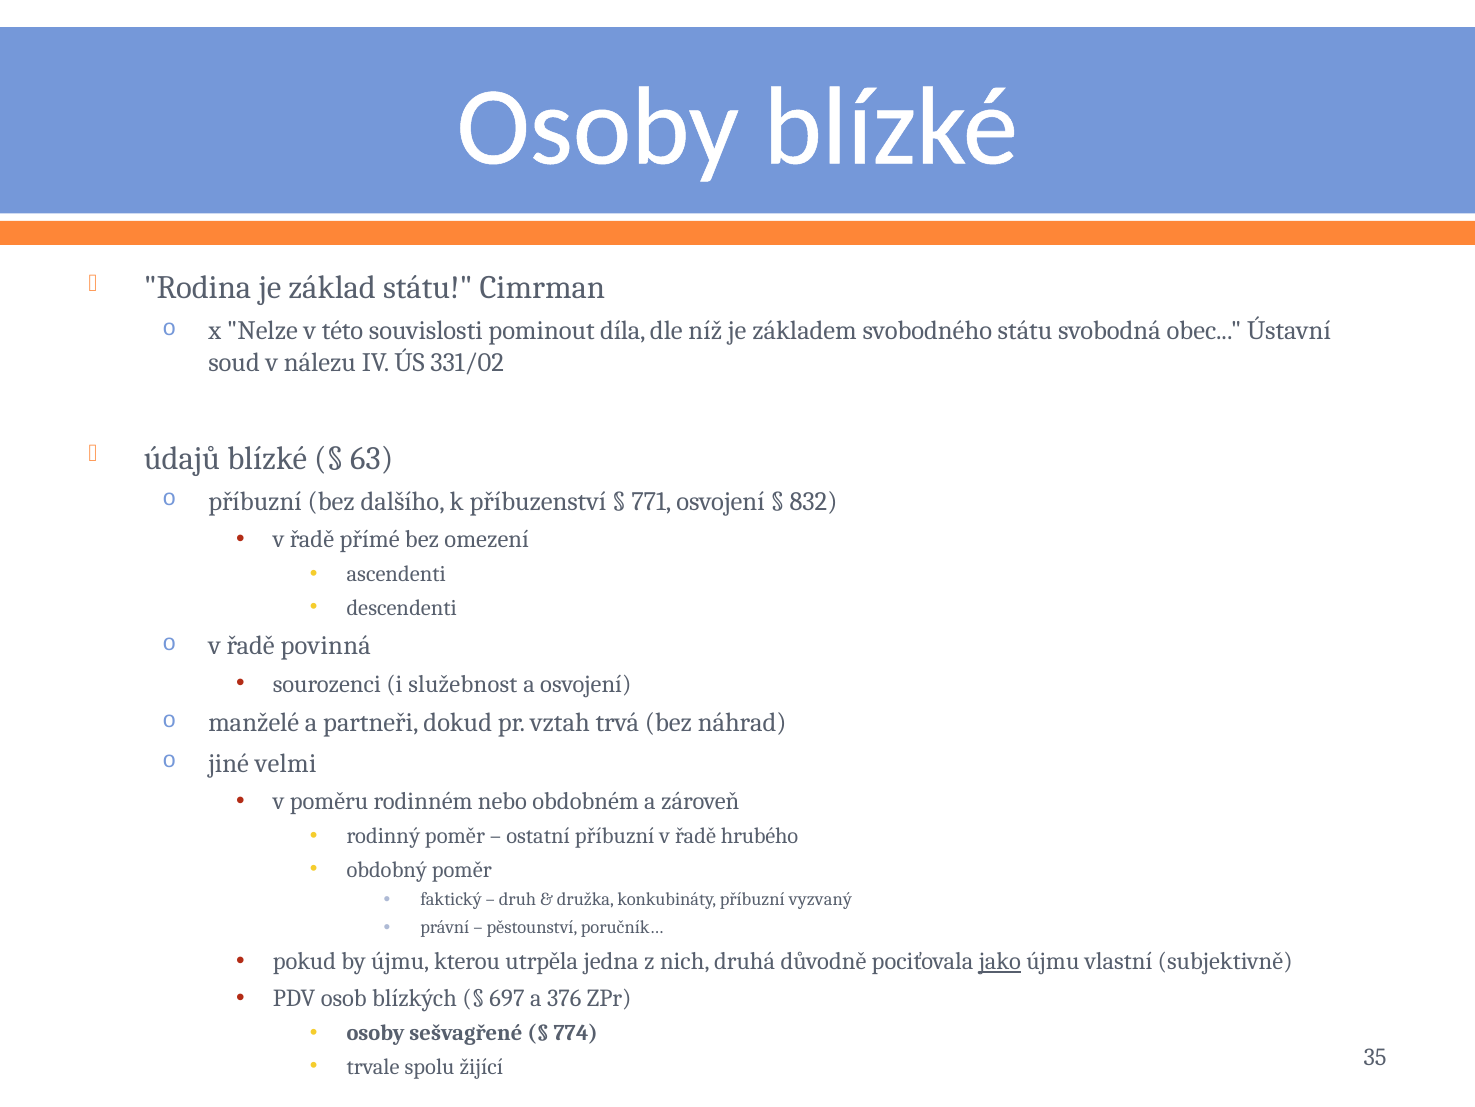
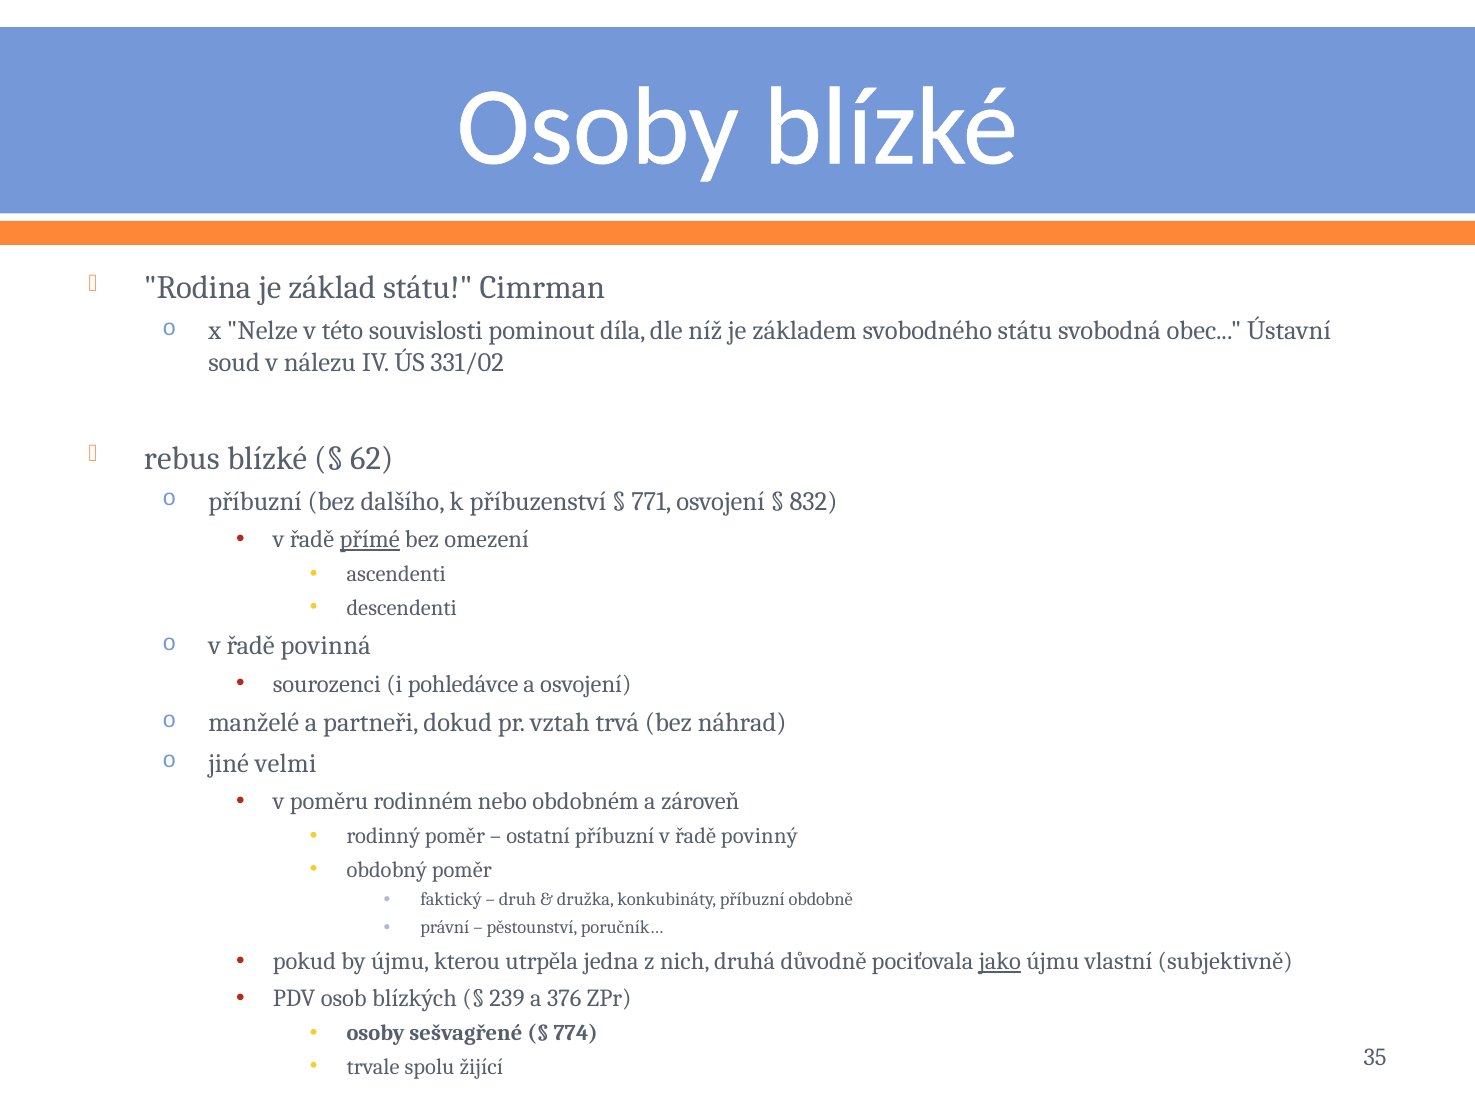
údajů: údajů -> rebus
63: 63 -> 62
přímé underline: none -> present
služebnost: služebnost -> pohledávce
hrubého: hrubého -> povinný
vyzvaný: vyzvaný -> obdobně
697: 697 -> 239
